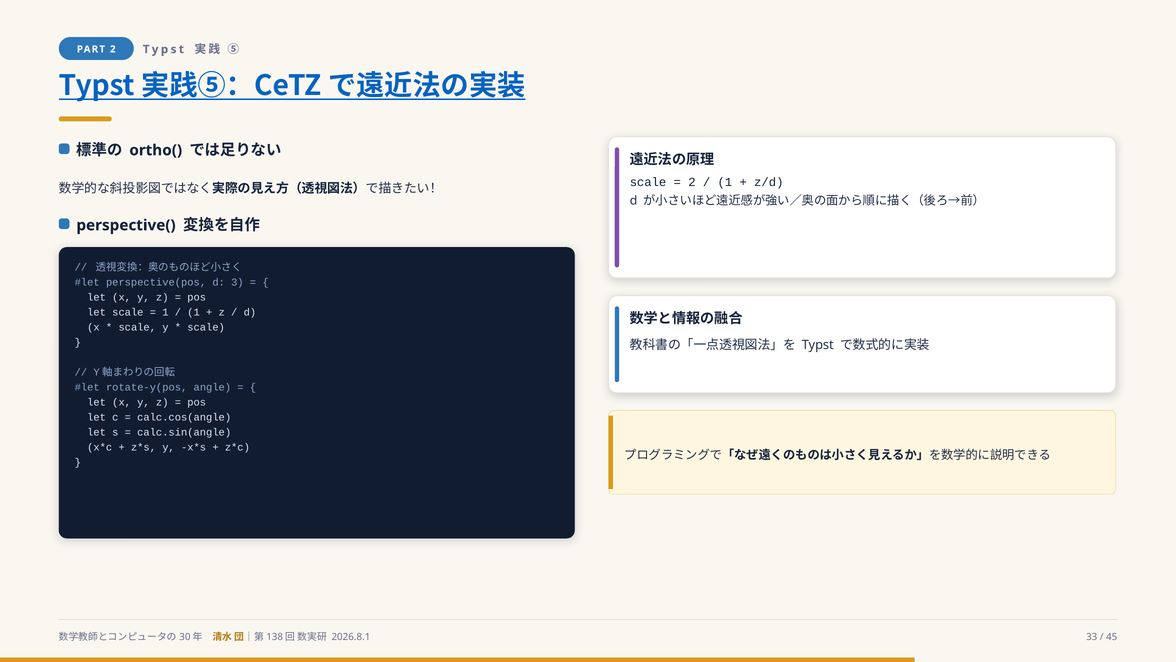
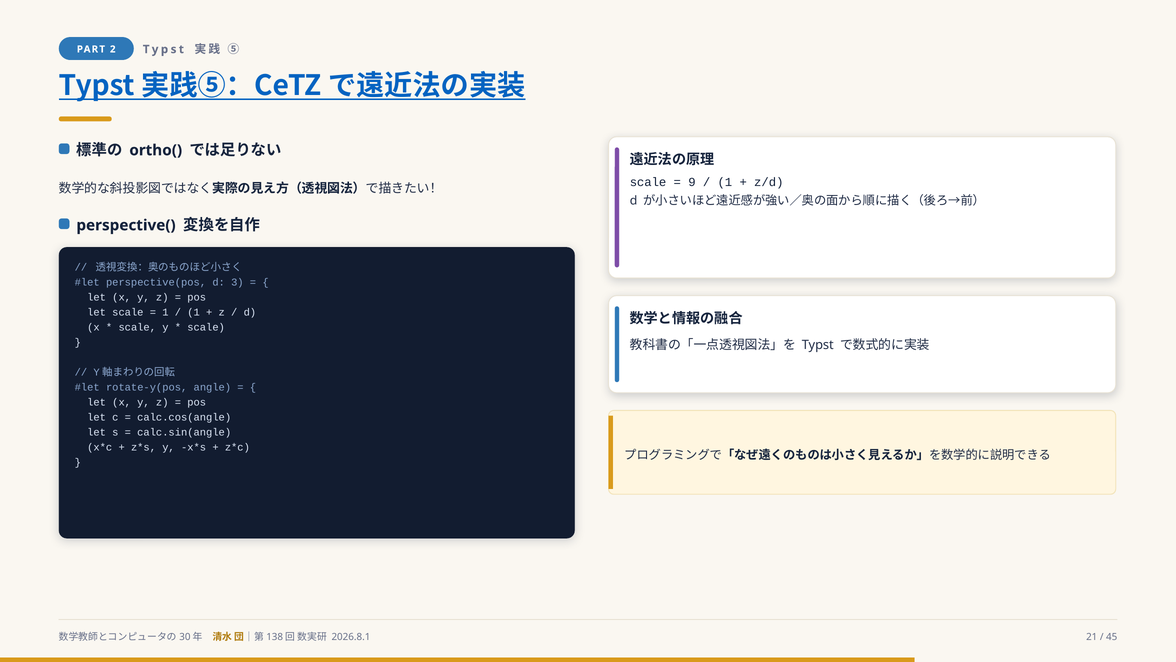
2 at (692, 182): 2 -> 9
33: 33 -> 21
